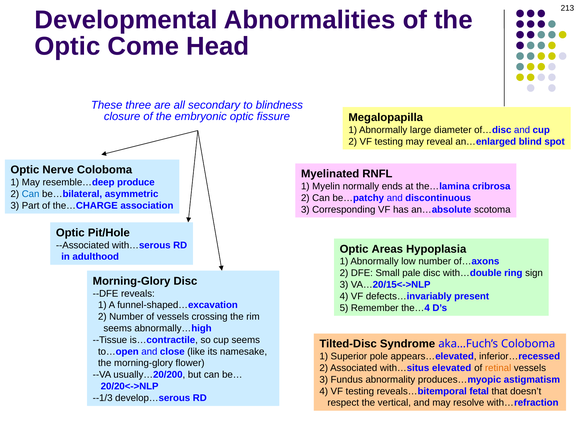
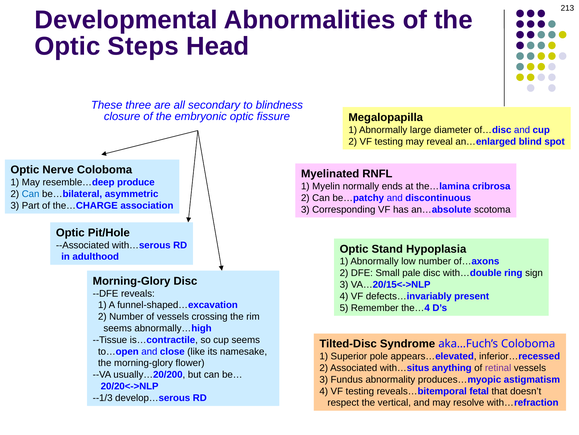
Come: Come -> Steps
Areas: Areas -> Stand
elevated: elevated -> anything
retinal colour: orange -> purple
